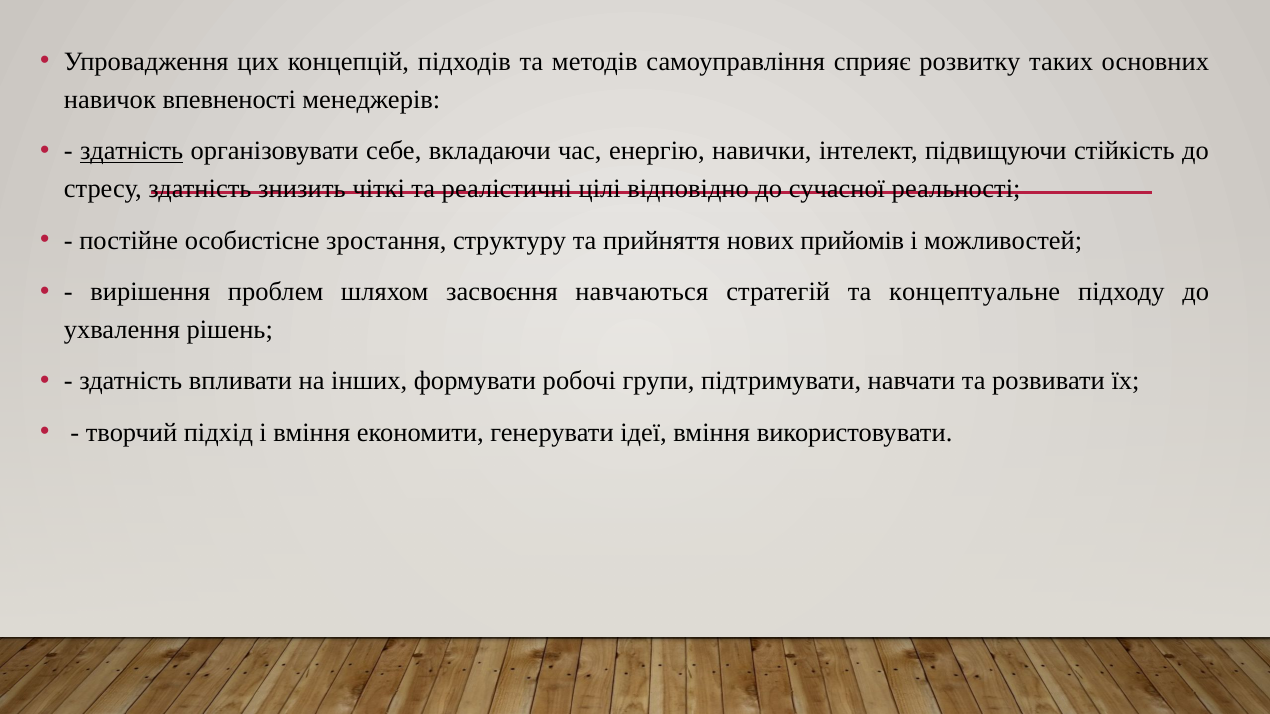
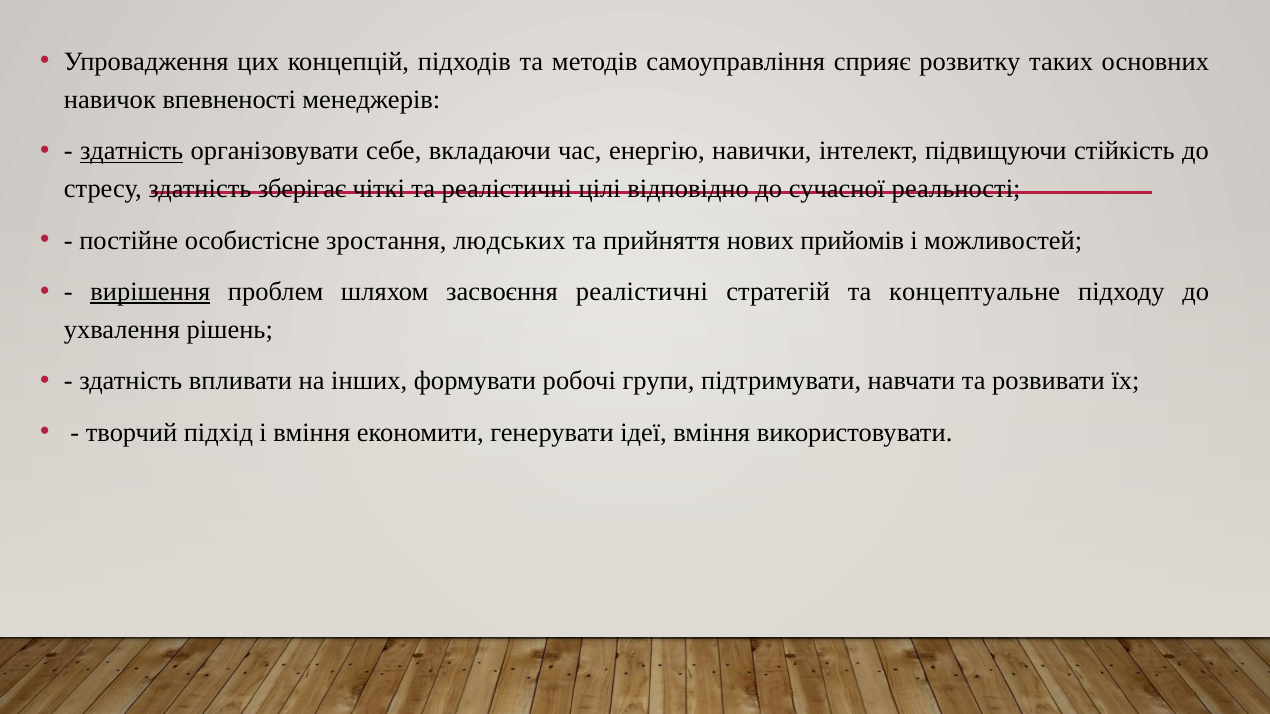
знизить: знизить -> зберігає
структуру: структуру -> людських
вирішення underline: none -> present
засвоєння навчаються: навчаються -> реалістичні
